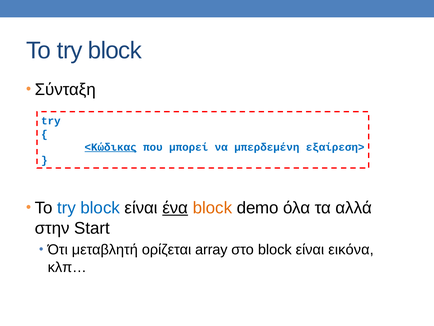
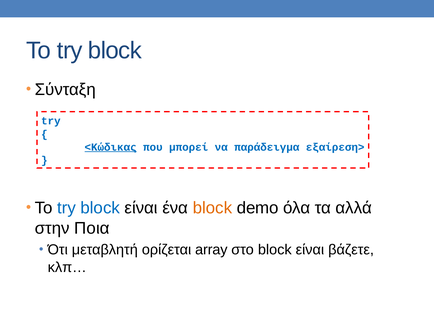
μπερδεμένη: μπερδεμένη -> παράδειγμα
ένα underline: present -> none
Start: Start -> Ποια
εικόνα: εικόνα -> βάζετε
